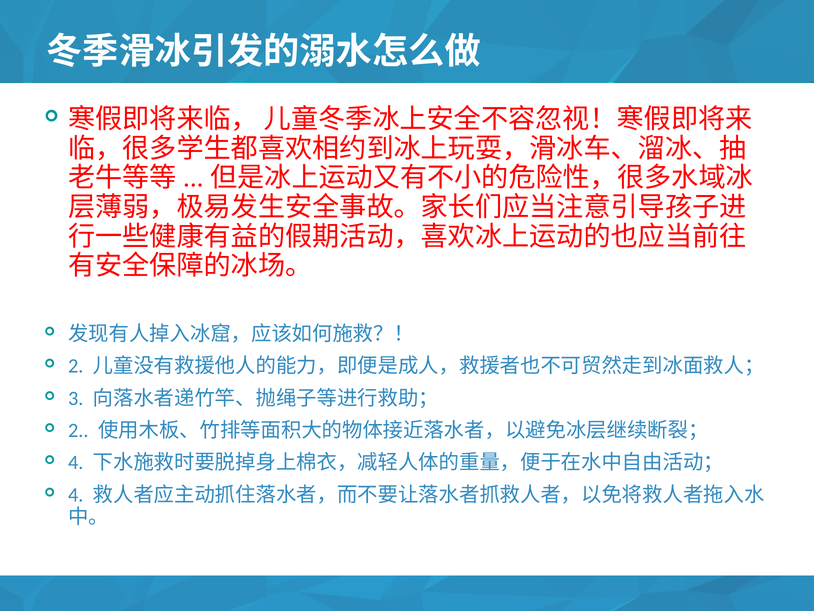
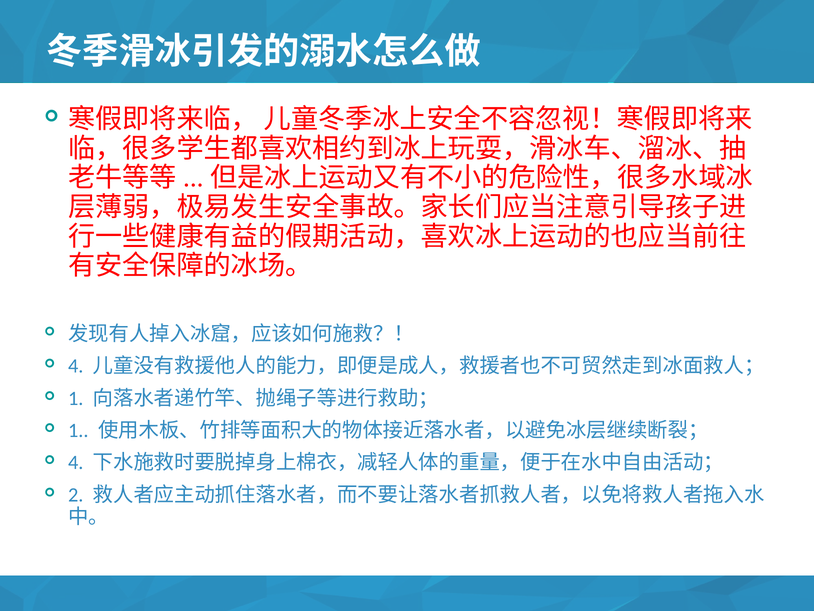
2 at (76, 366): 2 -> 4
3 at (76, 398): 3 -> 1
2 at (78, 430): 2 -> 1
4 at (76, 495): 4 -> 2
